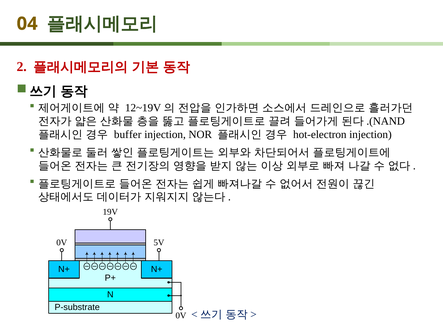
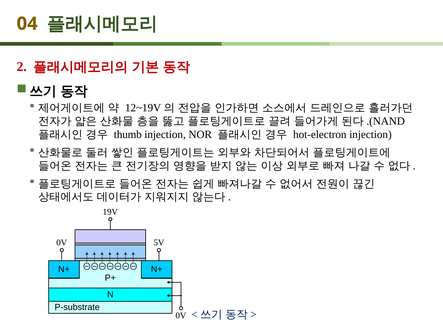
buffer: buffer -> thumb
